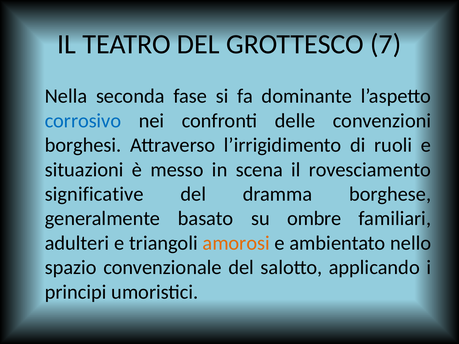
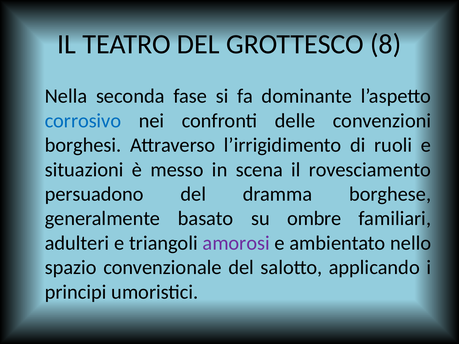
7: 7 -> 8
significative: significative -> persuadono
amorosi colour: orange -> purple
